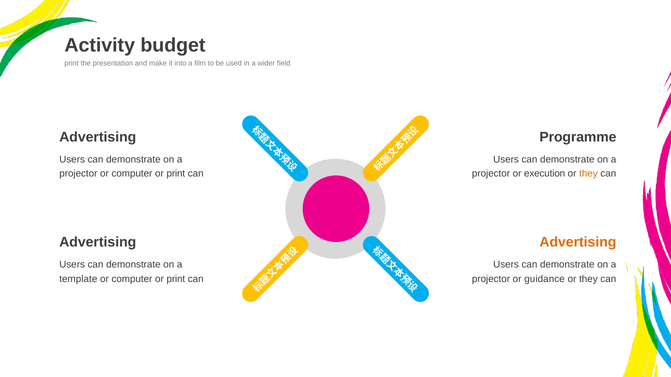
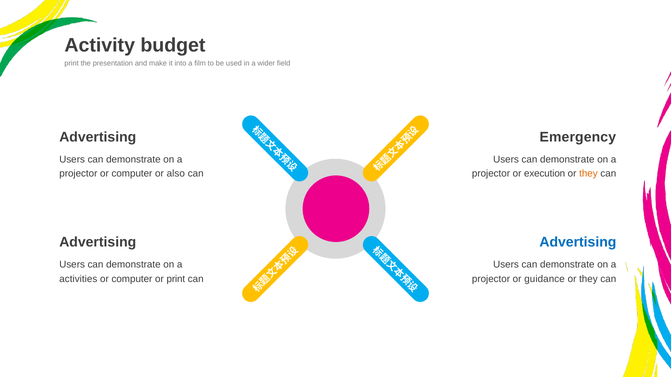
Programme: Programme -> Emergency
print at (176, 174): print -> also
Advertising at (578, 243) colour: orange -> blue
template: template -> activities
